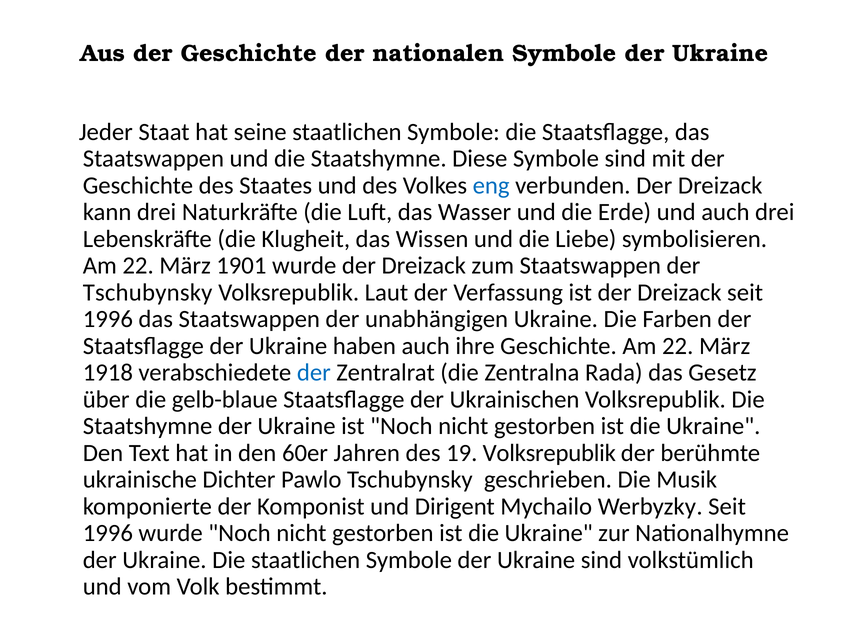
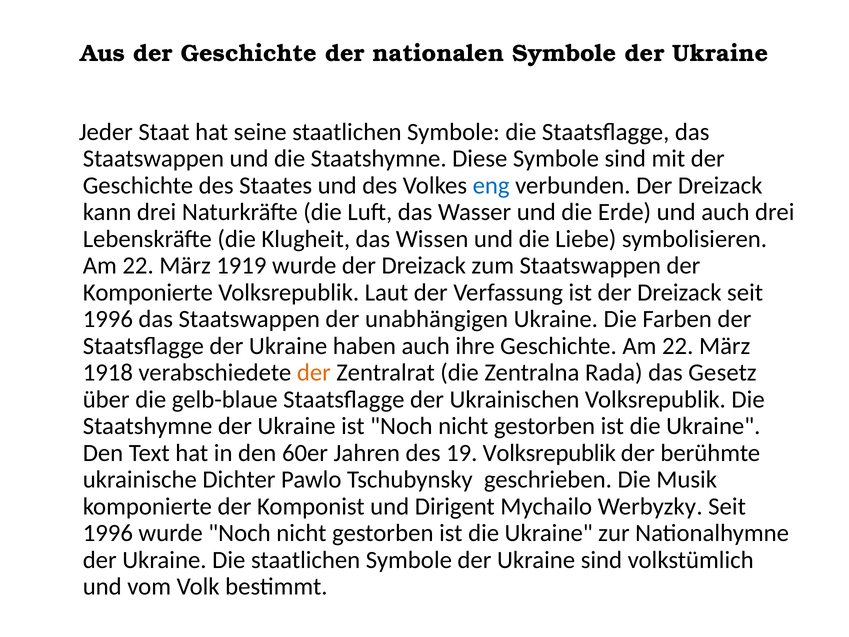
1901: 1901 -> 1919
Tschubynsky at (148, 292): Tschubynsky -> Komponierte
der at (314, 373) colour: blue -> orange
